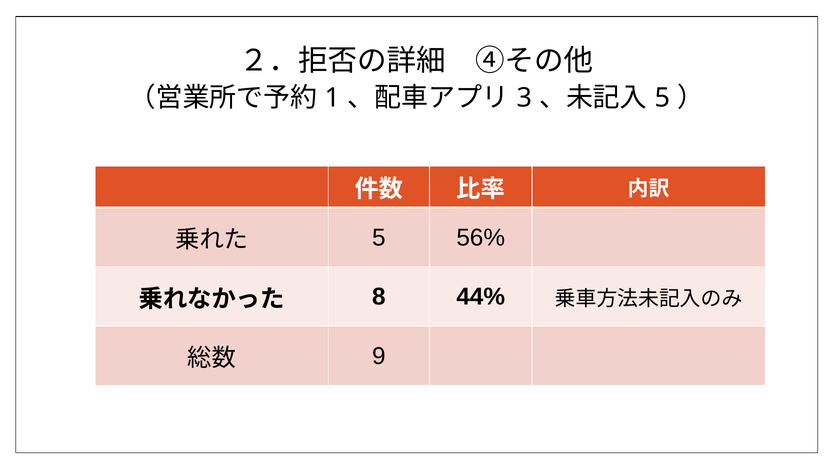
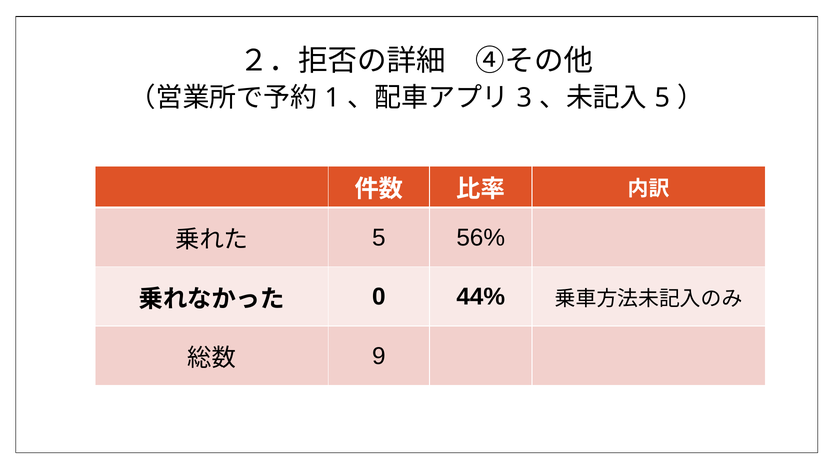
8: 8 -> 0
